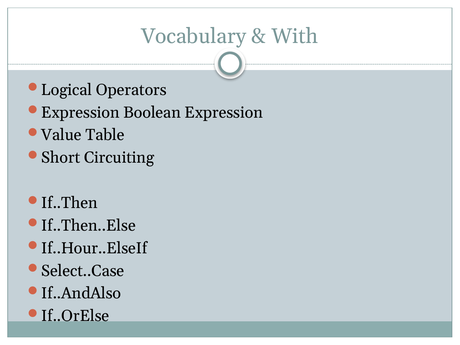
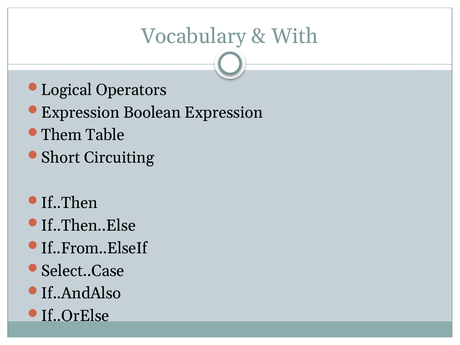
Value: Value -> Them
If..Hour..ElseIf: If..Hour..ElseIf -> If..From..ElseIf
